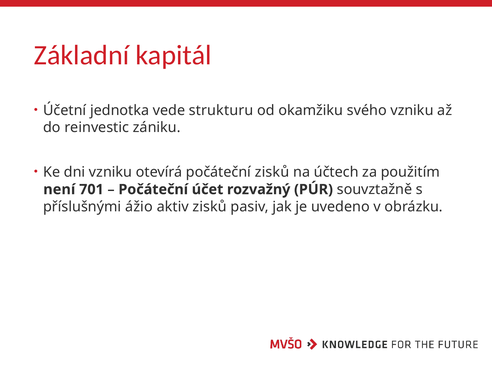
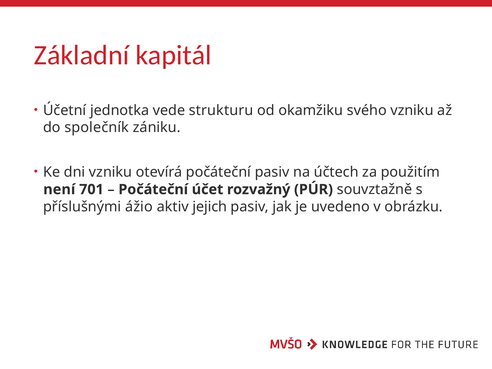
reinvestic: reinvestic -> společník
počáteční zisků: zisků -> pasiv
aktiv zisků: zisků -> jejich
